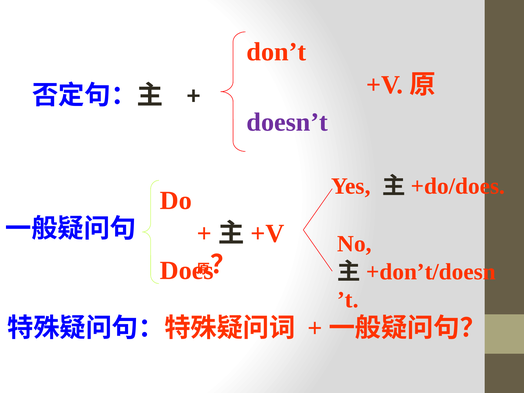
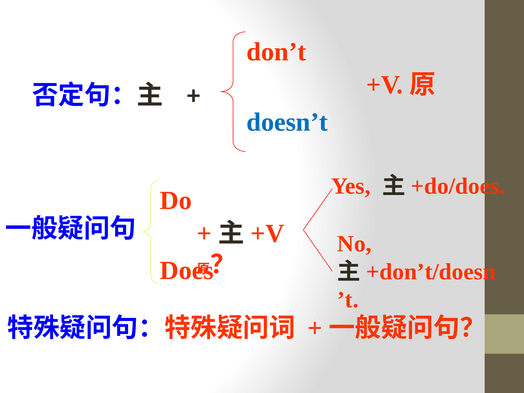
doesn’t colour: purple -> blue
